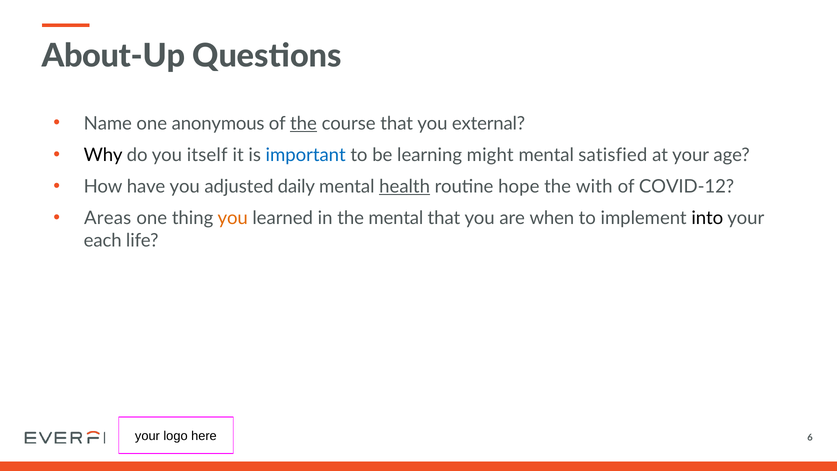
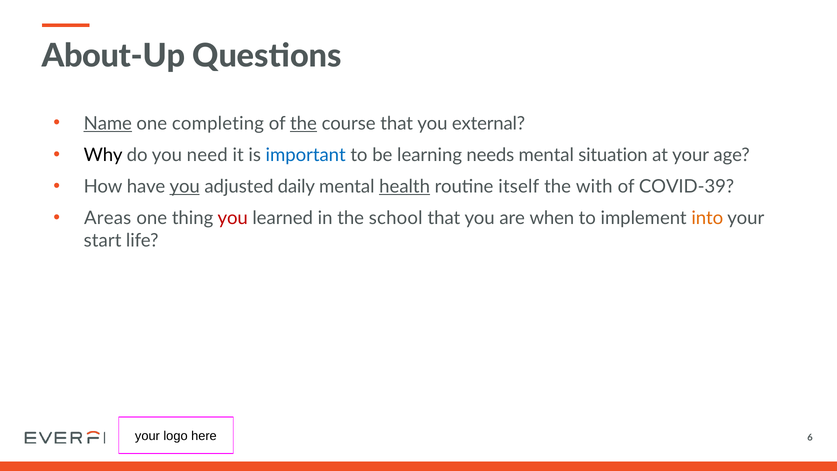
Name underline: none -> present
anonymous: anonymous -> completing
itself: itself -> need
might: might -> needs
satisfied: satisfied -> situation
you at (185, 187) underline: none -> present
hope: hope -> itself
COVID-12: COVID-12 -> COVID-39
you at (233, 218) colour: orange -> red
the mental: mental -> school
into colour: black -> orange
each: each -> start
